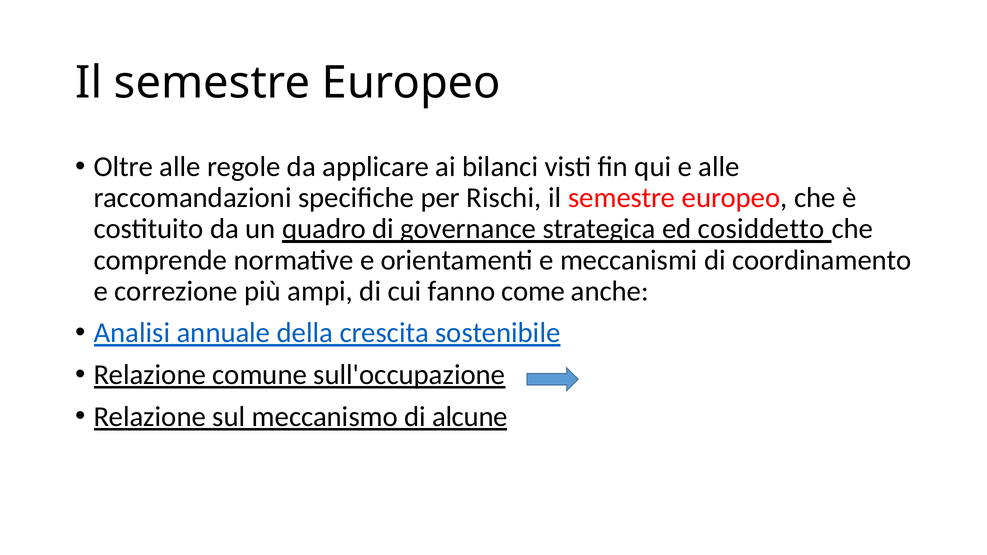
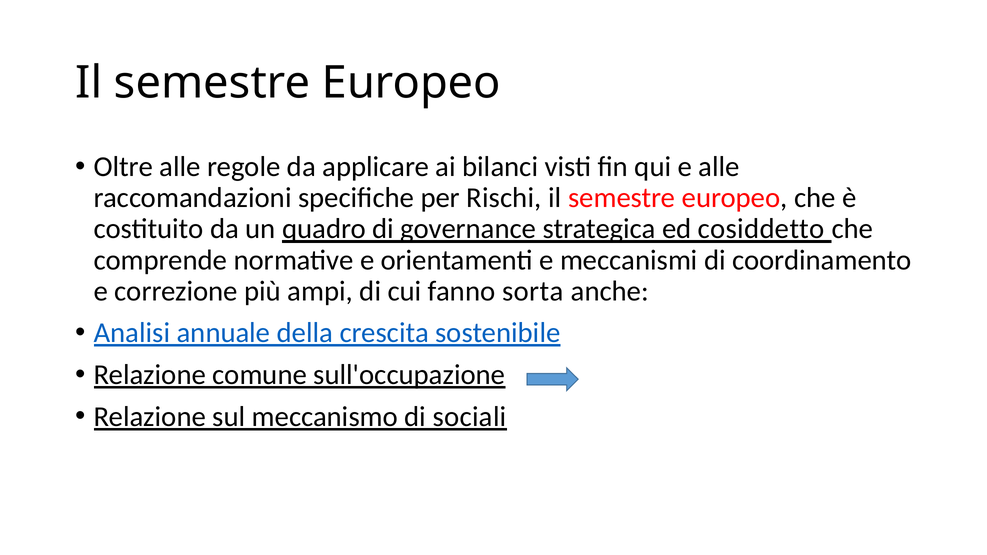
come: come -> sorta
alcune: alcune -> sociali
